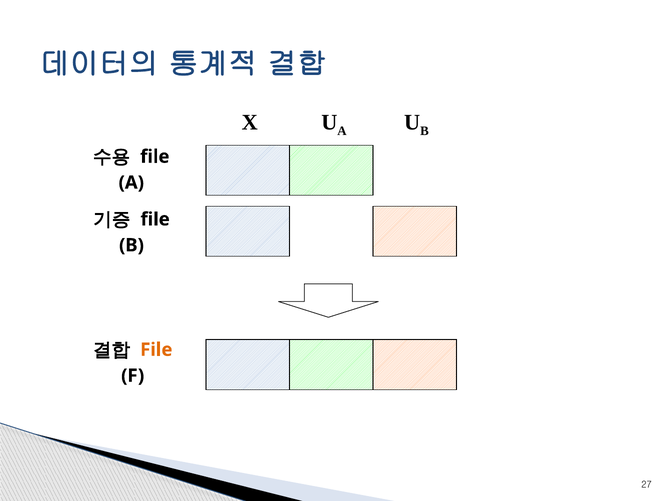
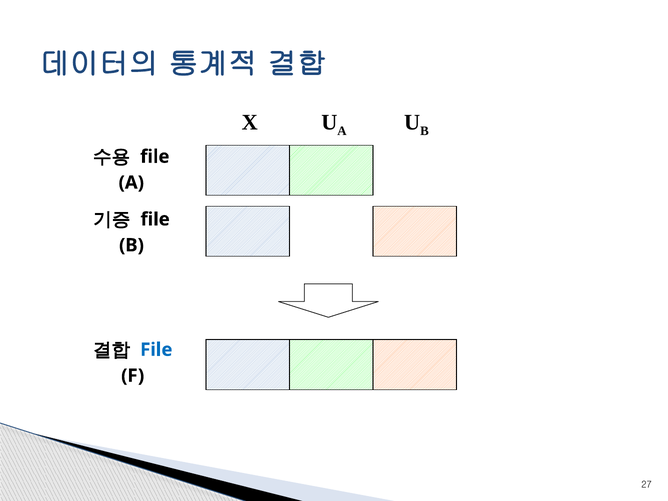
File at (156, 350) colour: orange -> blue
